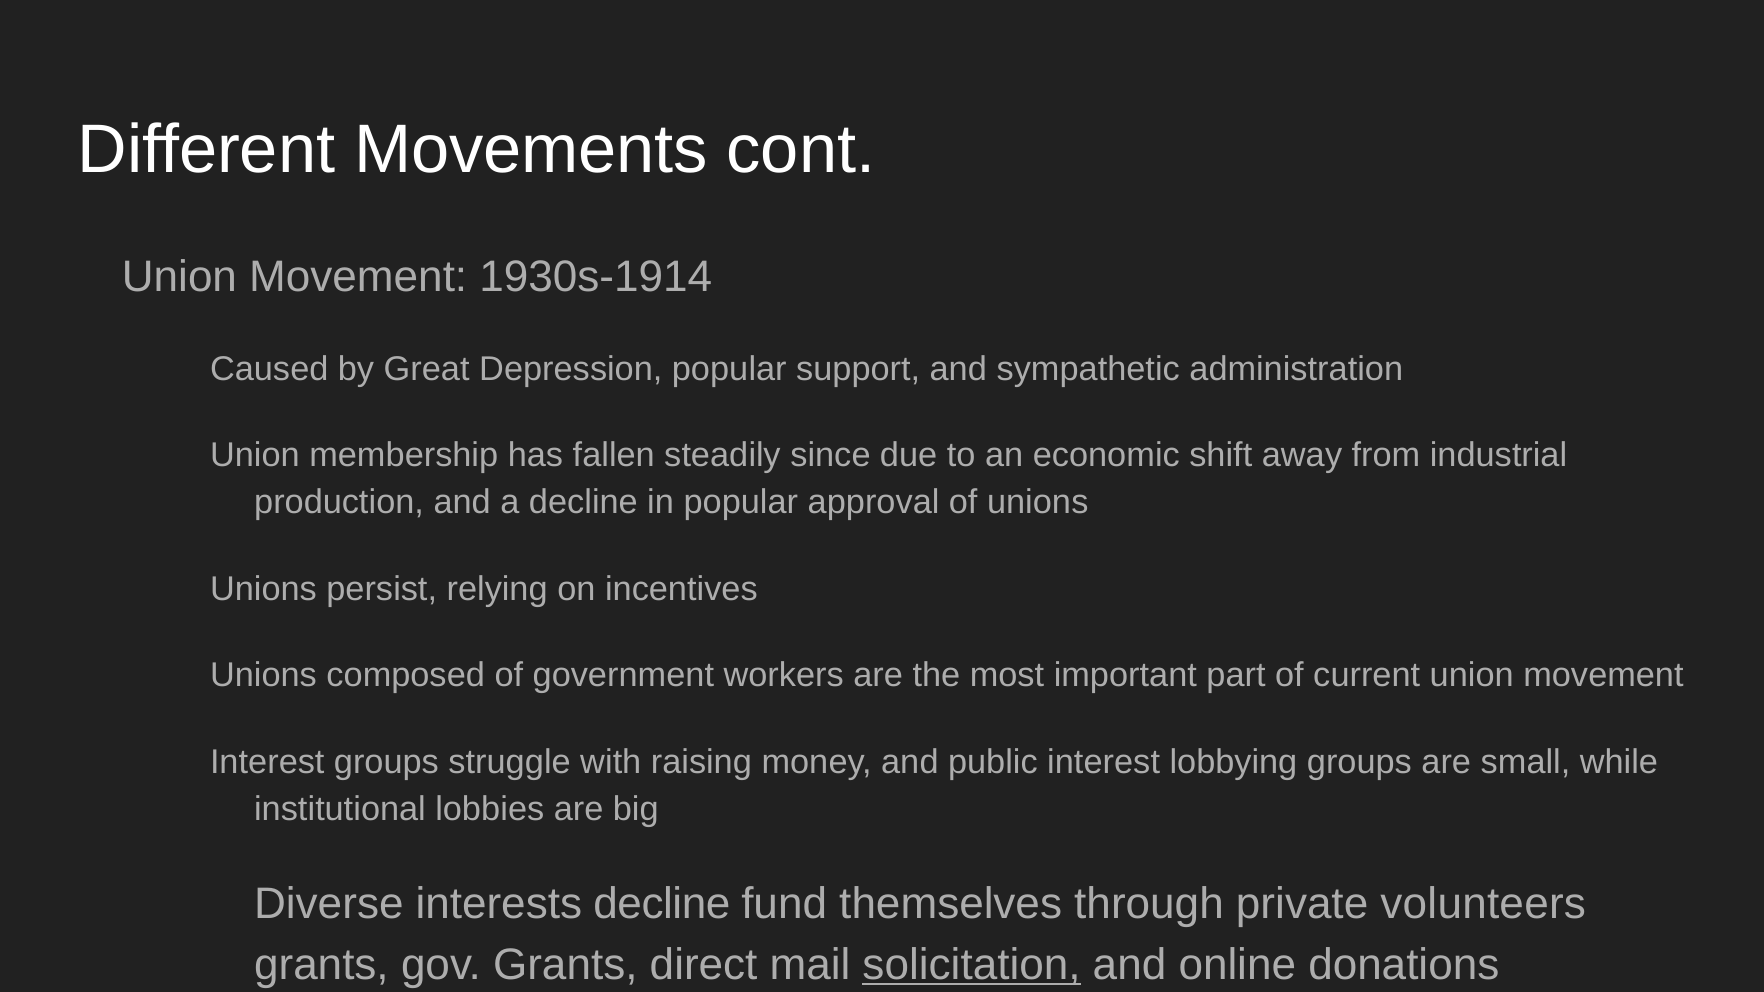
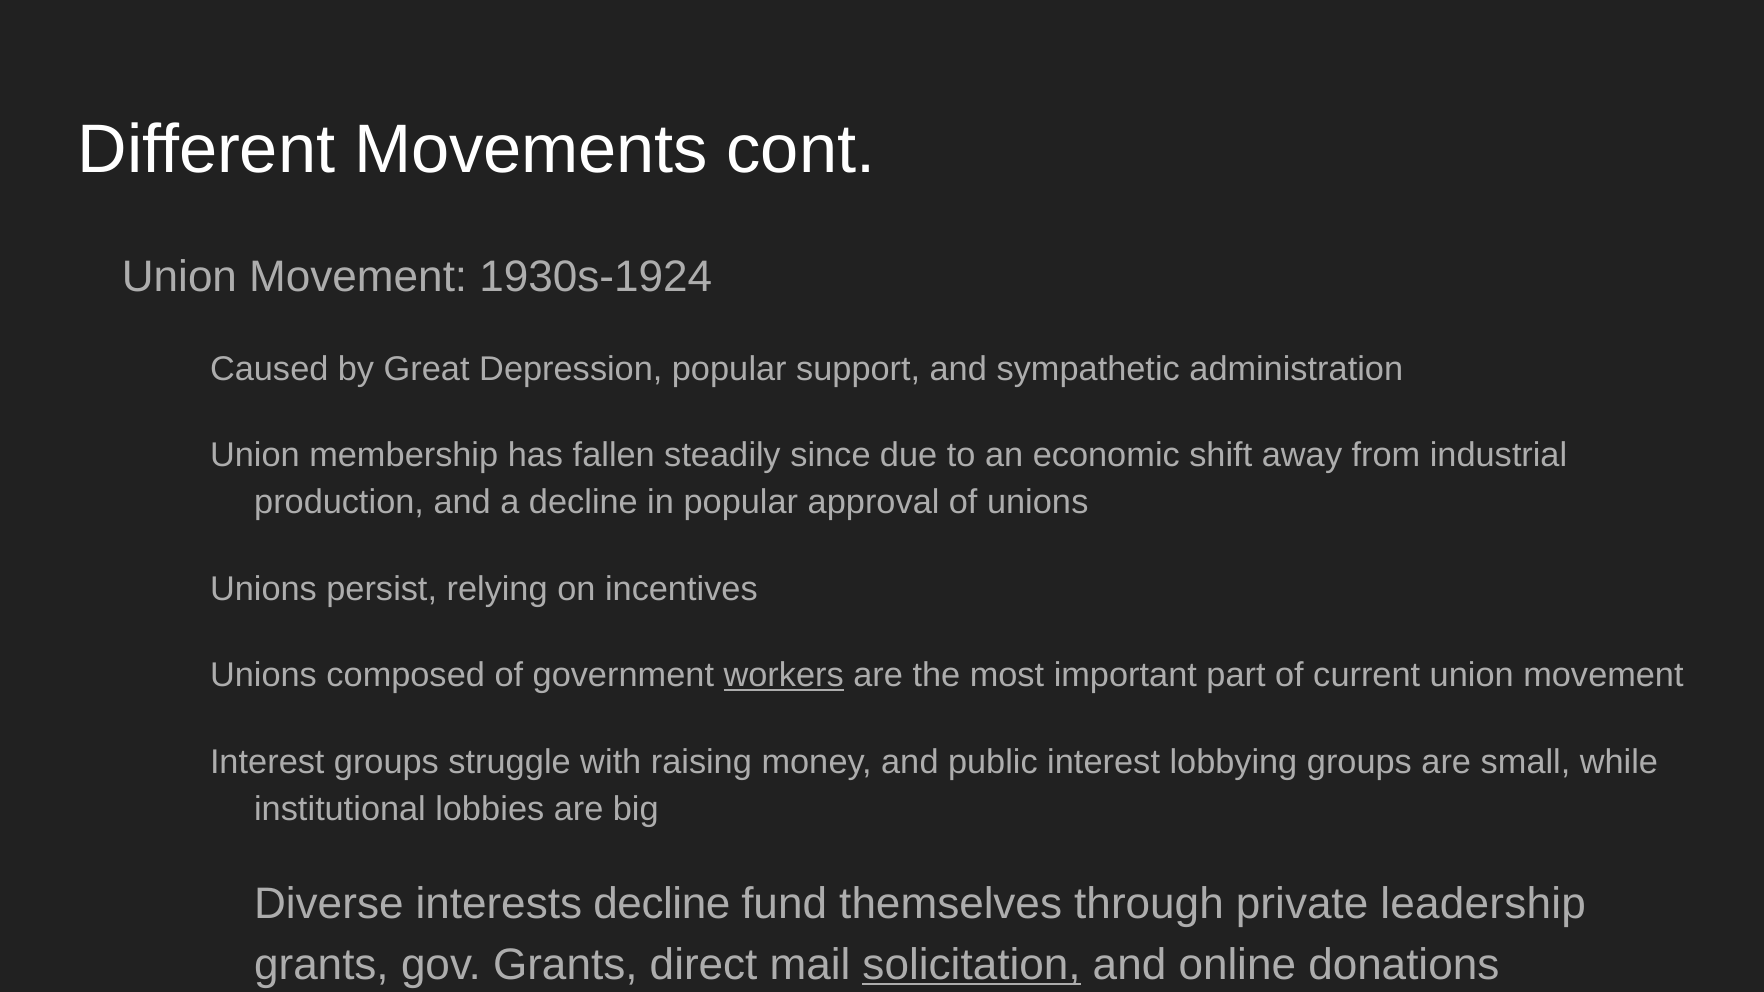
1930s-1914: 1930s-1914 -> 1930s-1924
workers underline: none -> present
volunteers: volunteers -> leadership
